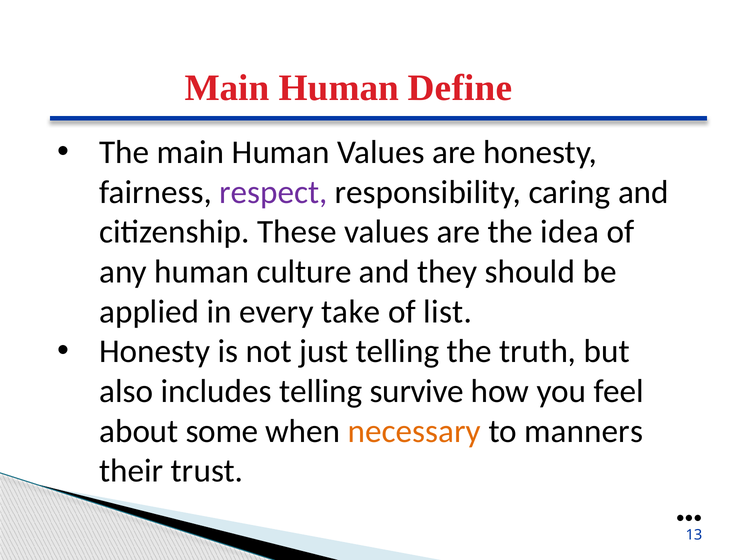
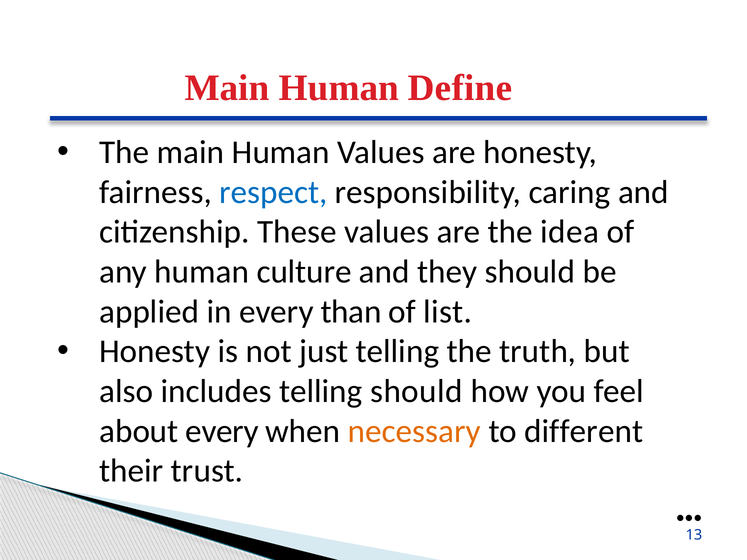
respect colour: purple -> blue
take: take -> than
telling survive: survive -> should
about some: some -> every
manners: manners -> different
